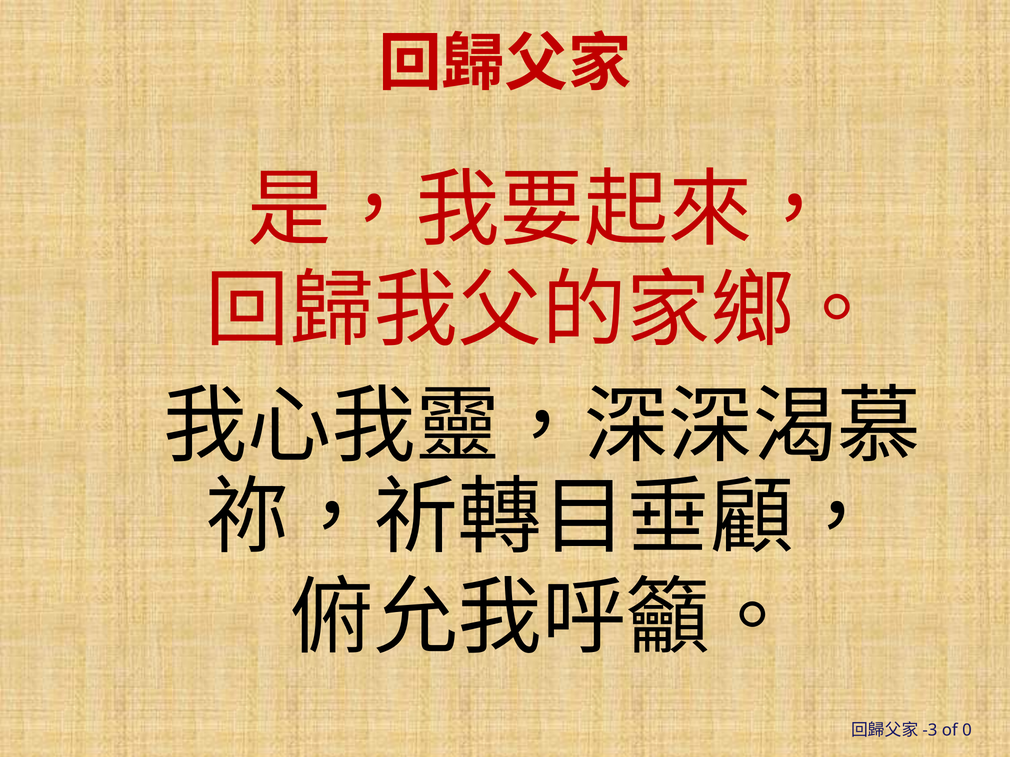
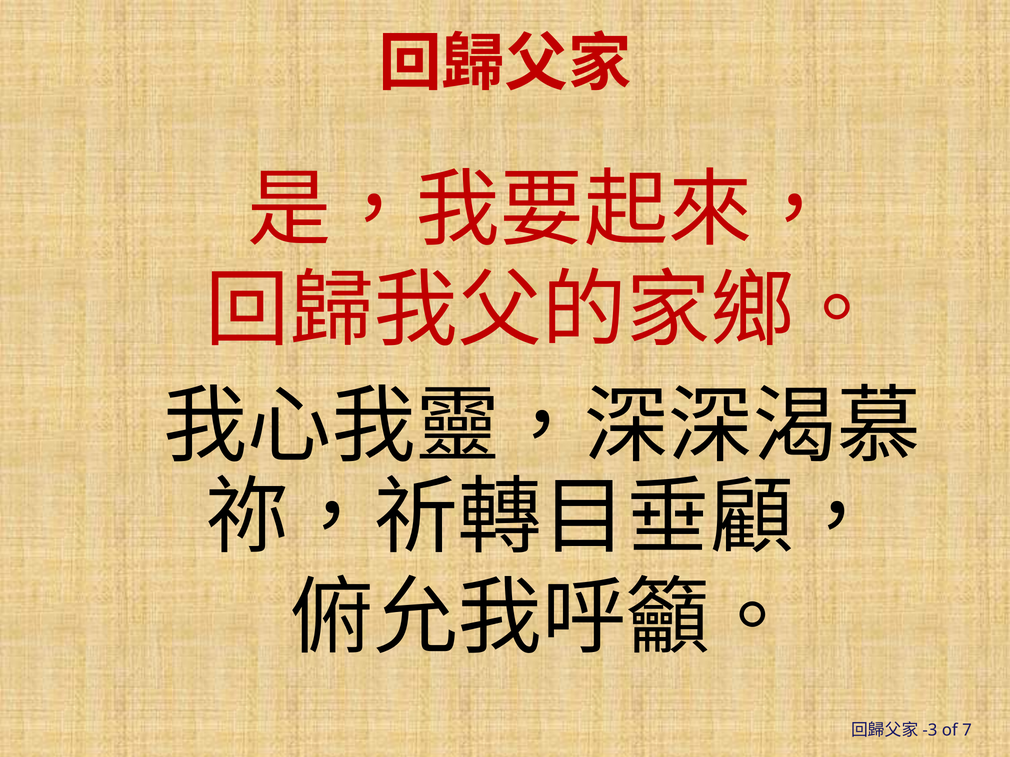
0: 0 -> 7
